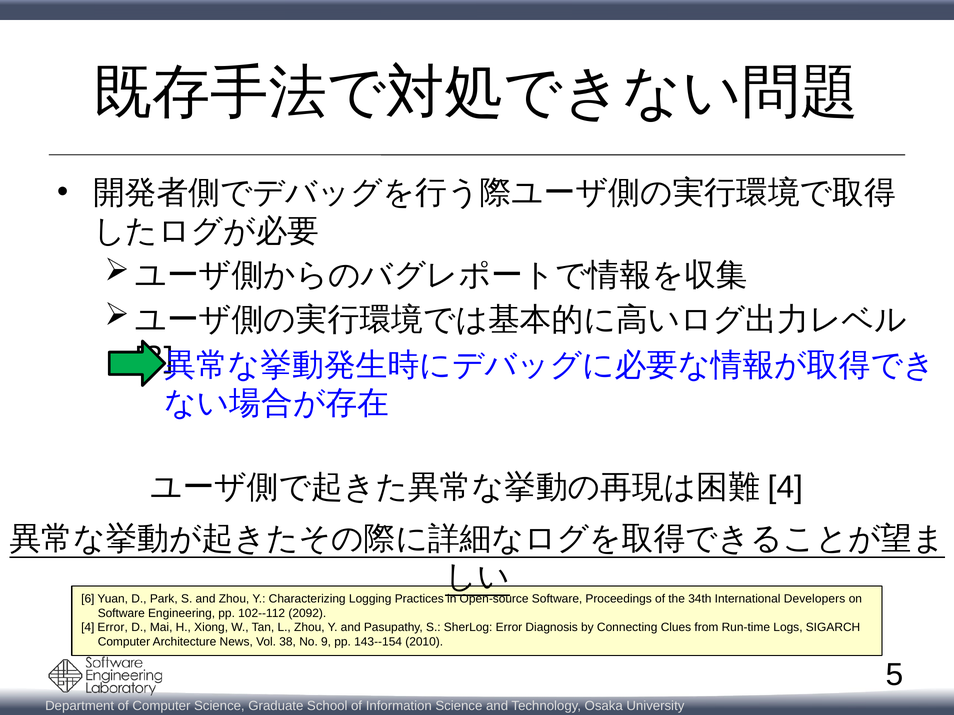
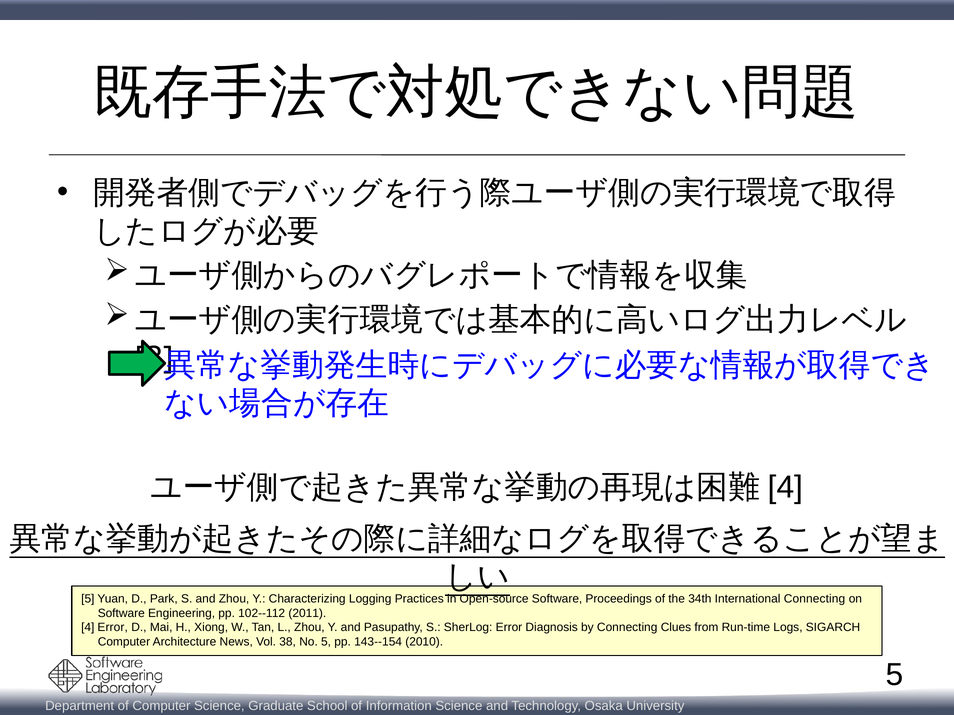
6 at (88, 599): 6 -> 5
International Developers: Developers -> Connecting
2092: 2092 -> 2011
No 9: 9 -> 5
